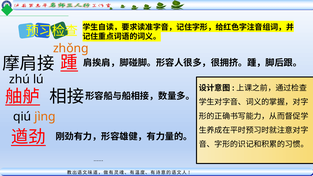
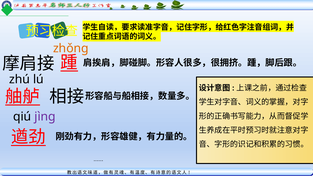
jìnɡ colour: orange -> purple
